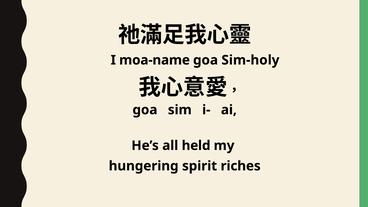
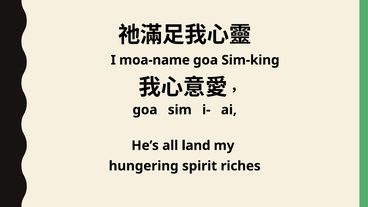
Sim-holy: Sim-holy -> Sim-king
held: held -> land
